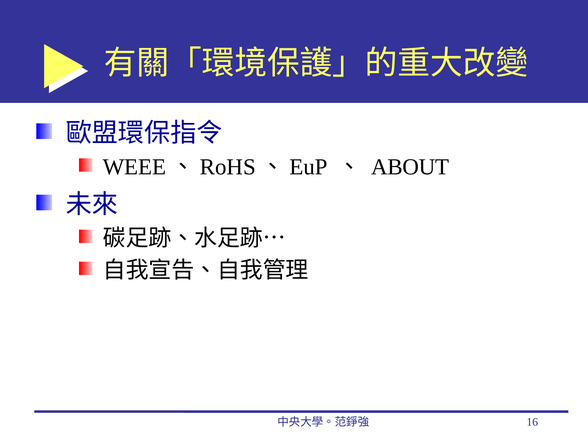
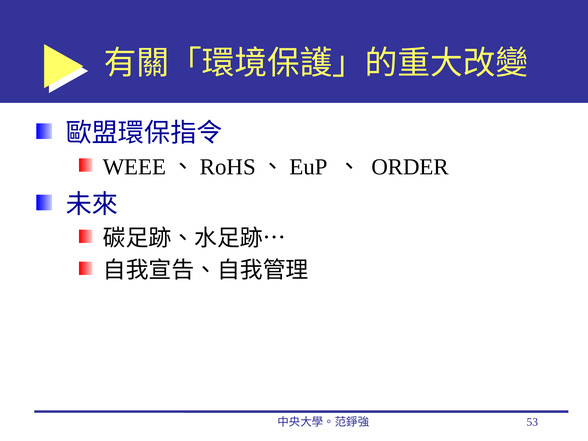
ABOUT: ABOUT -> ORDER
16: 16 -> 53
